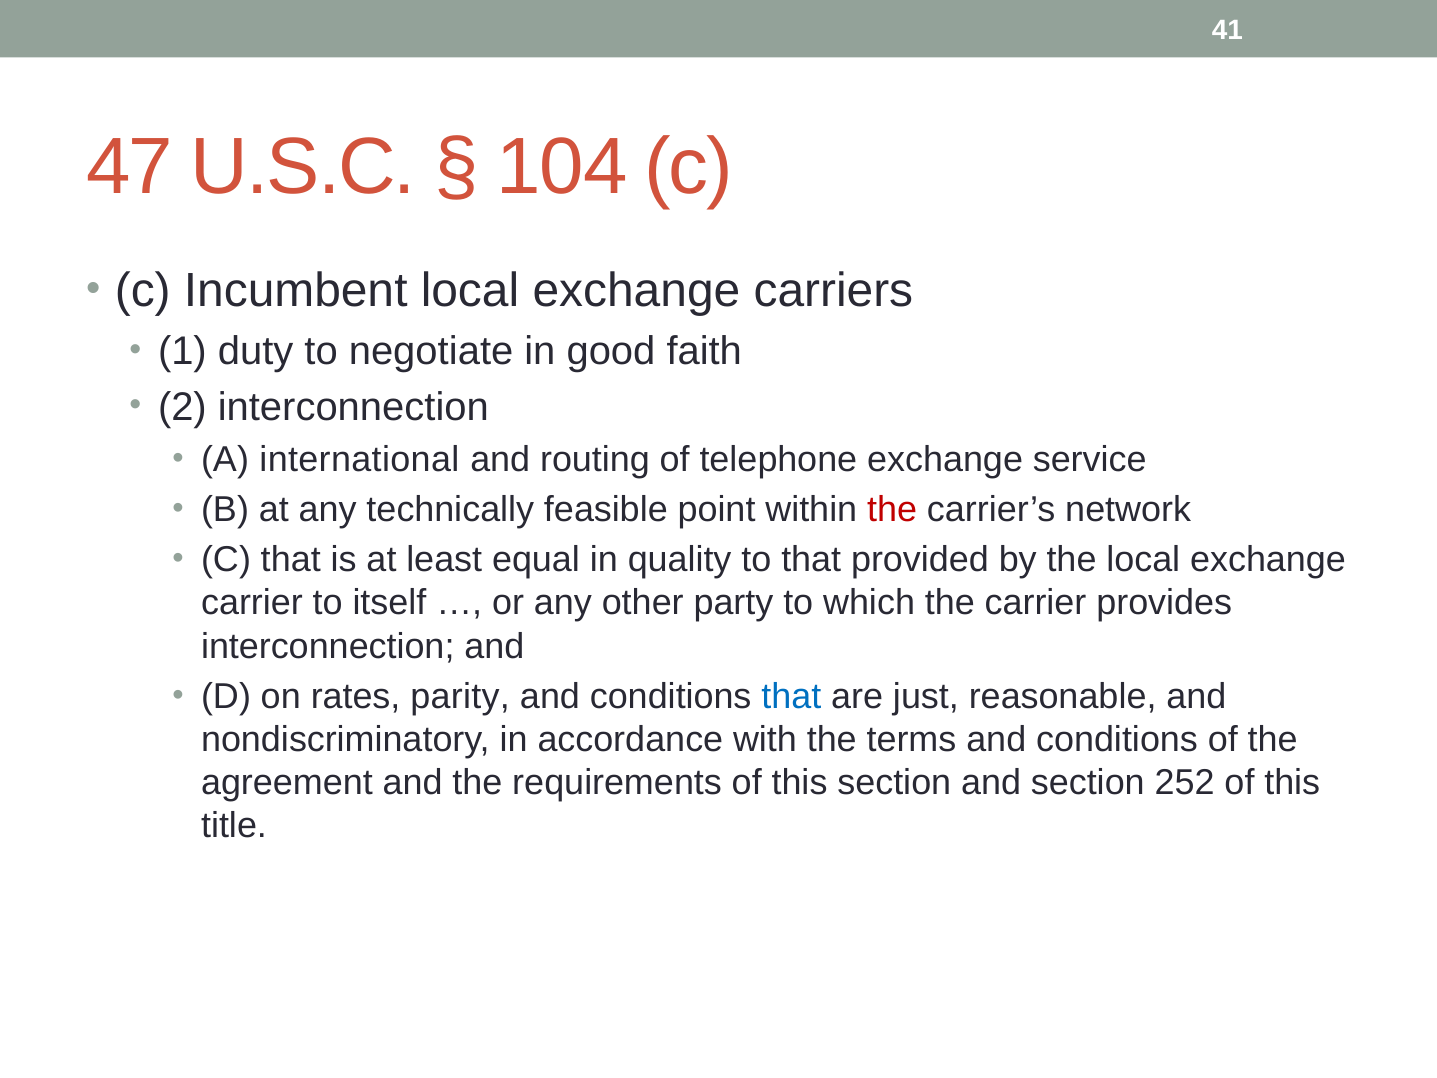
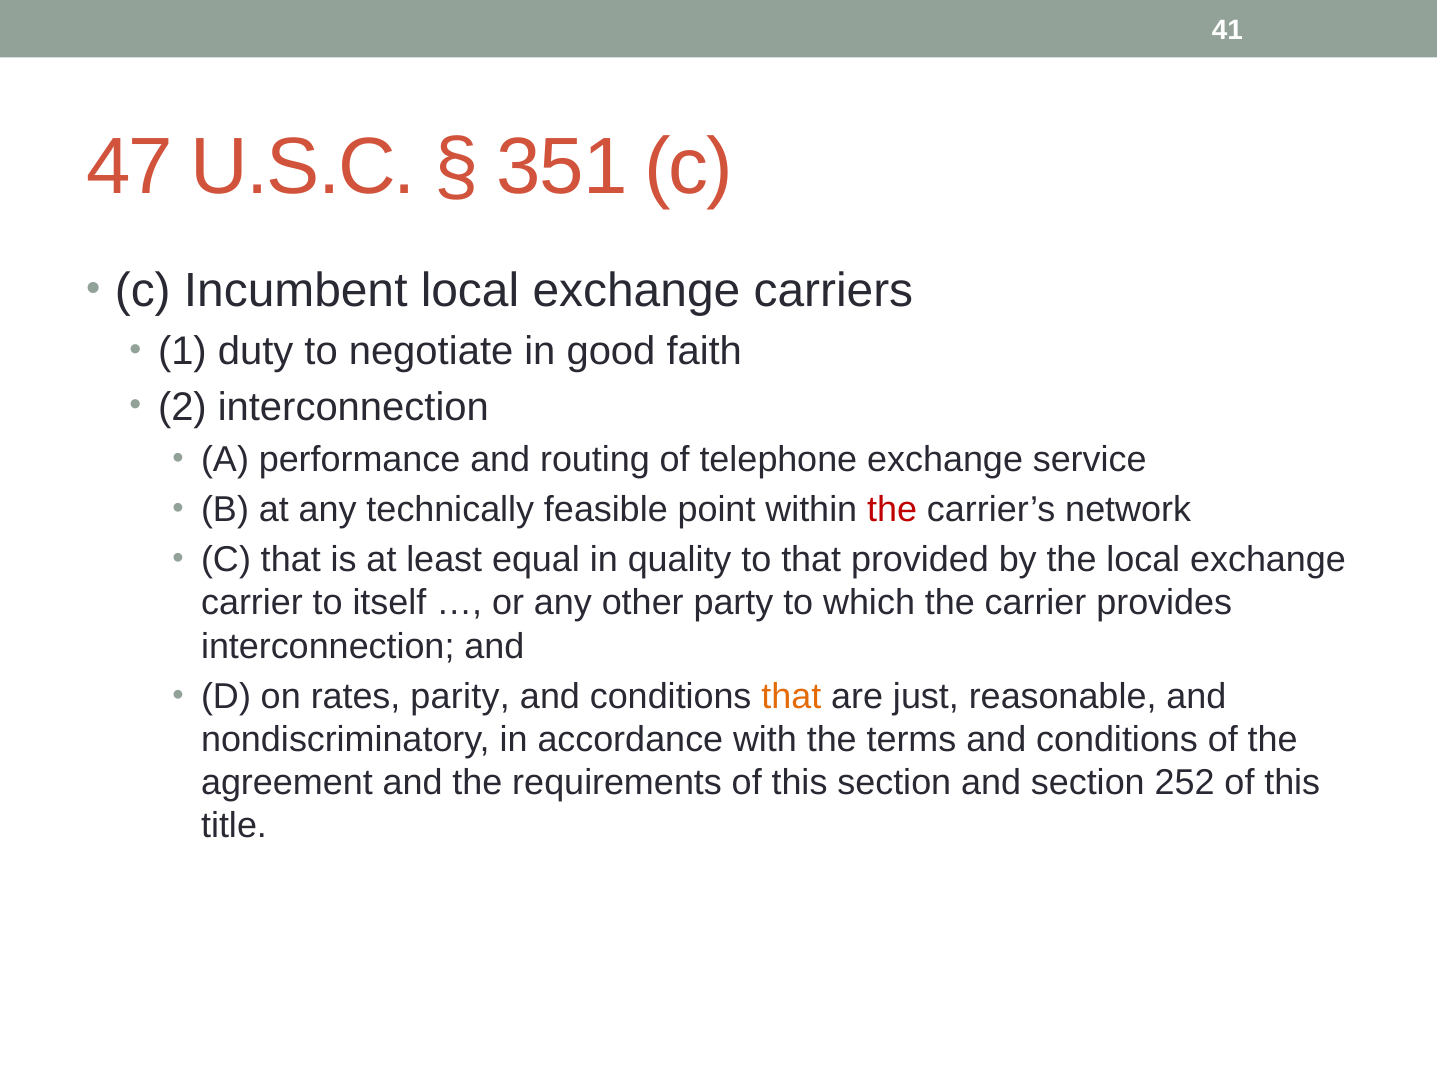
104: 104 -> 351
international: international -> performance
that at (791, 696) colour: blue -> orange
